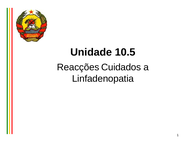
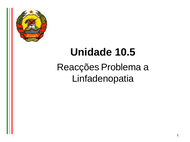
Cuidados: Cuidados -> Problema
